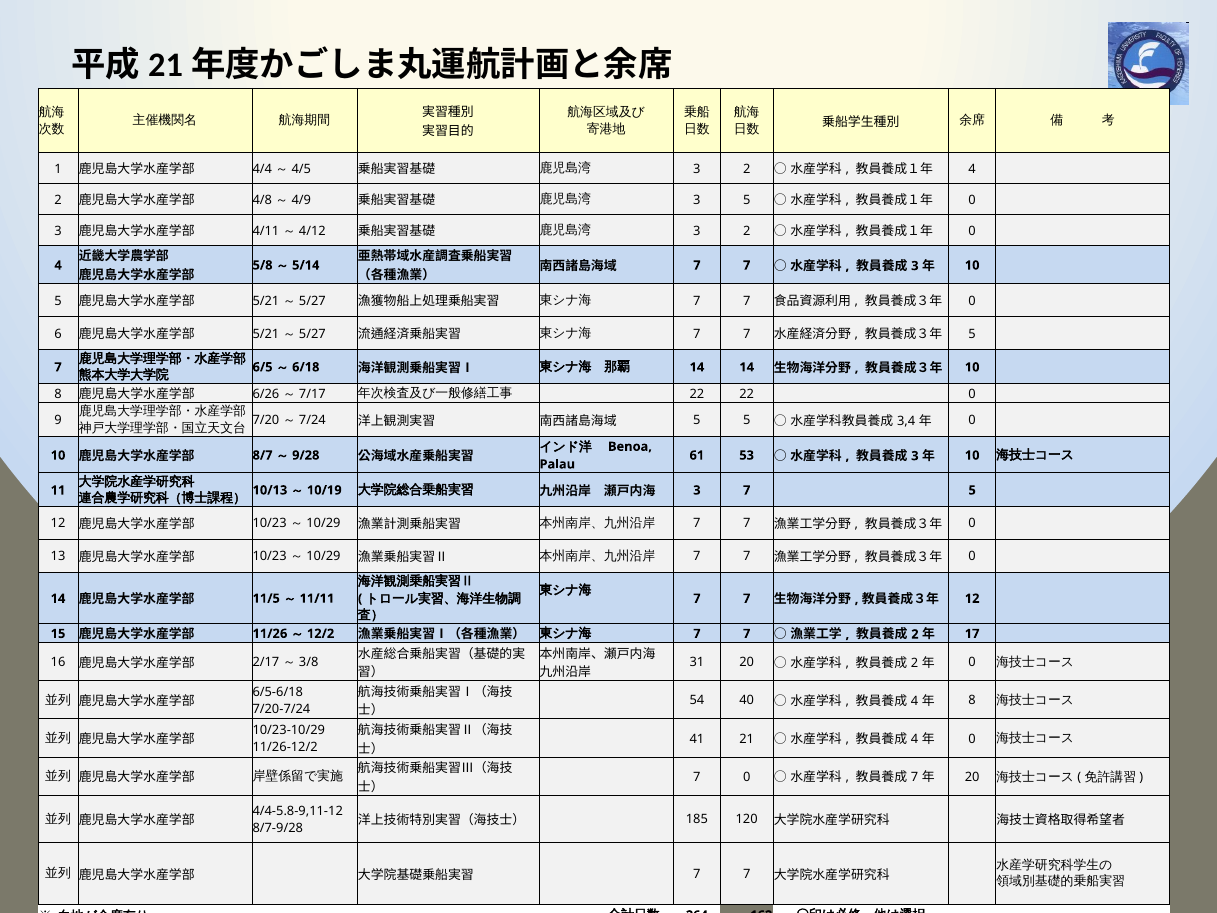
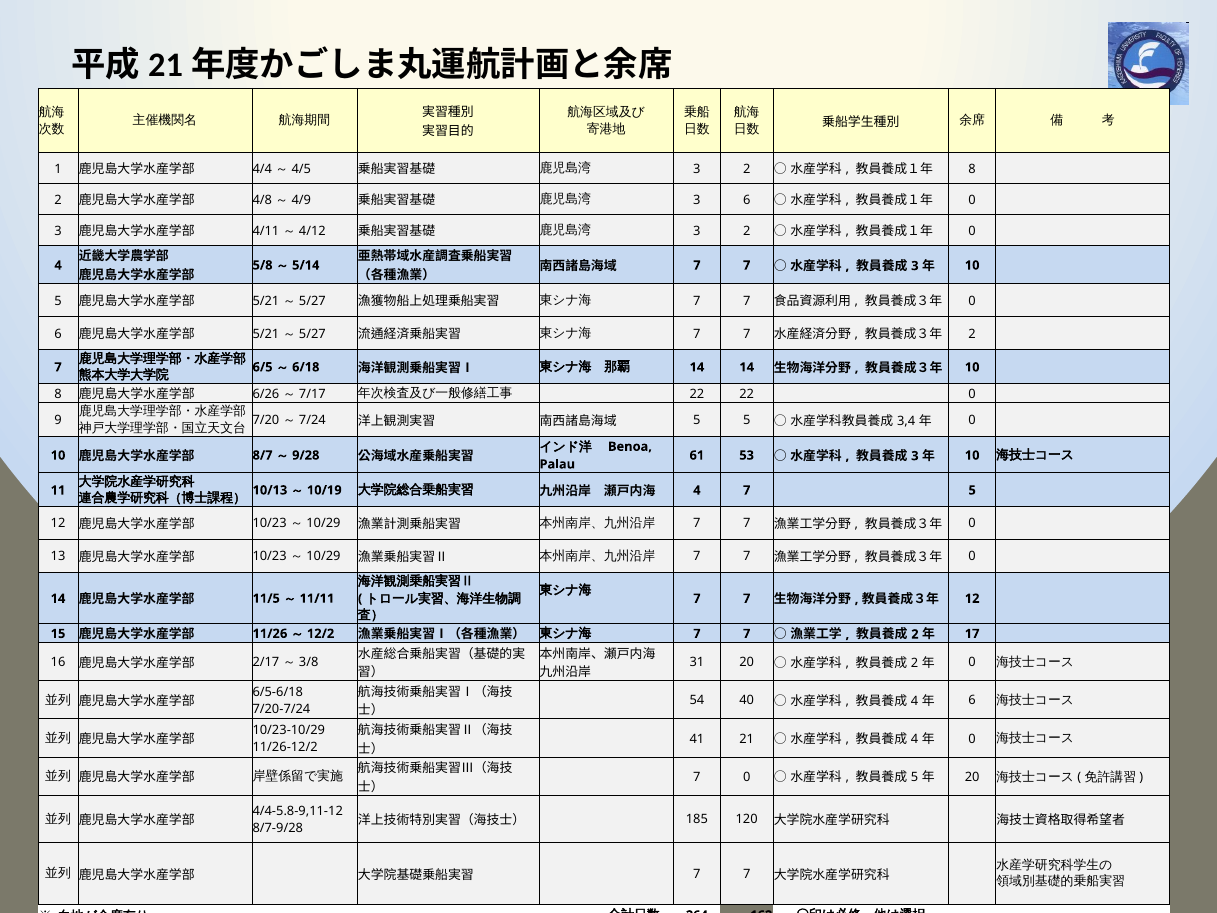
4 at (972, 169): 4 -> 8
3 5: 5 -> 6
5 at (972, 334): 5 -> 2
3 at (697, 490): 3 -> 4
8 at (972, 700): 8 -> 6
7 at (915, 777): 7 -> 5
